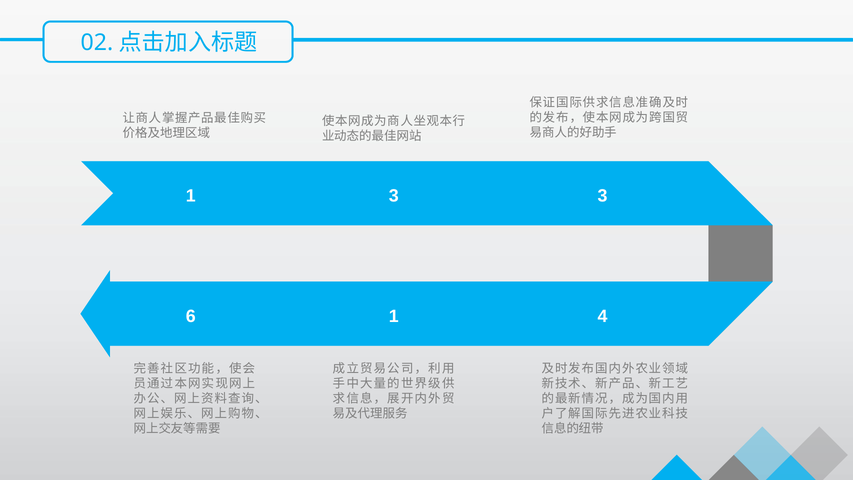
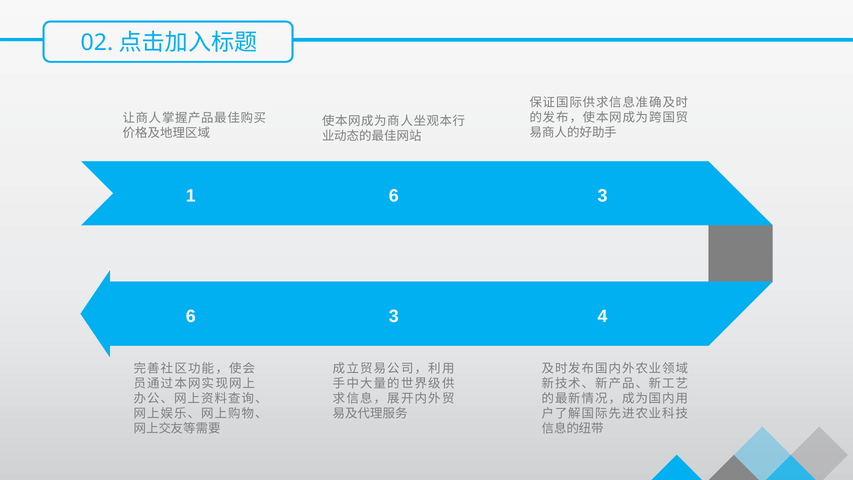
1 3: 3 -> 6
1 at (394, 316): 1 -> 3
